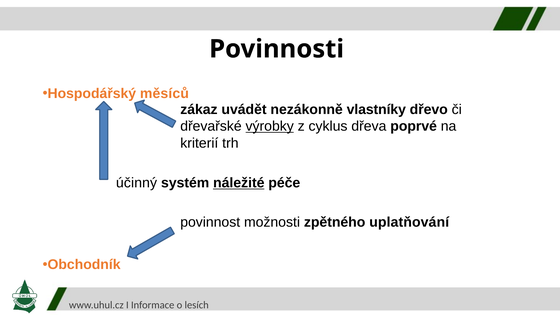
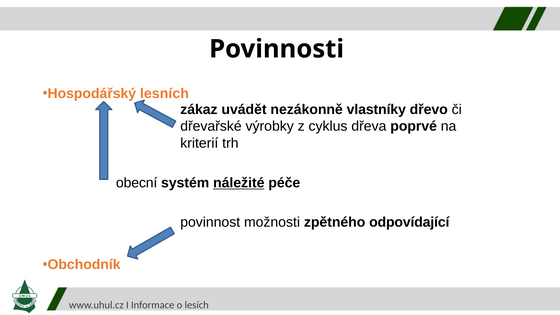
měsíců: měsíců -> lesních
výrobky underline: present -> none
účinný: účinný -> obecní
uplatňování: uplatňování -> odpovídající
